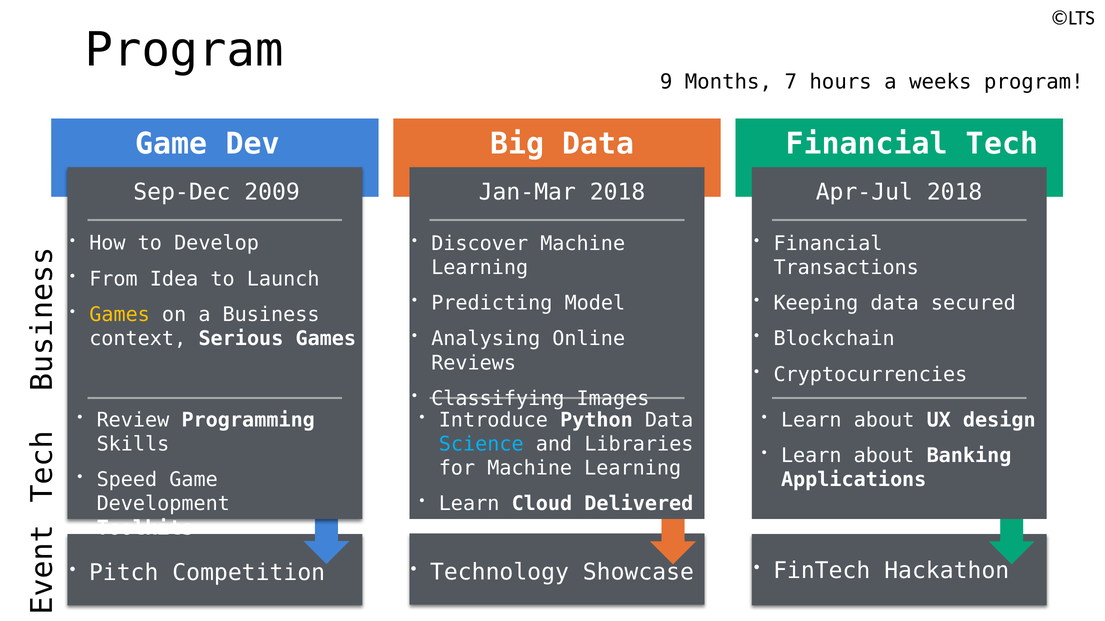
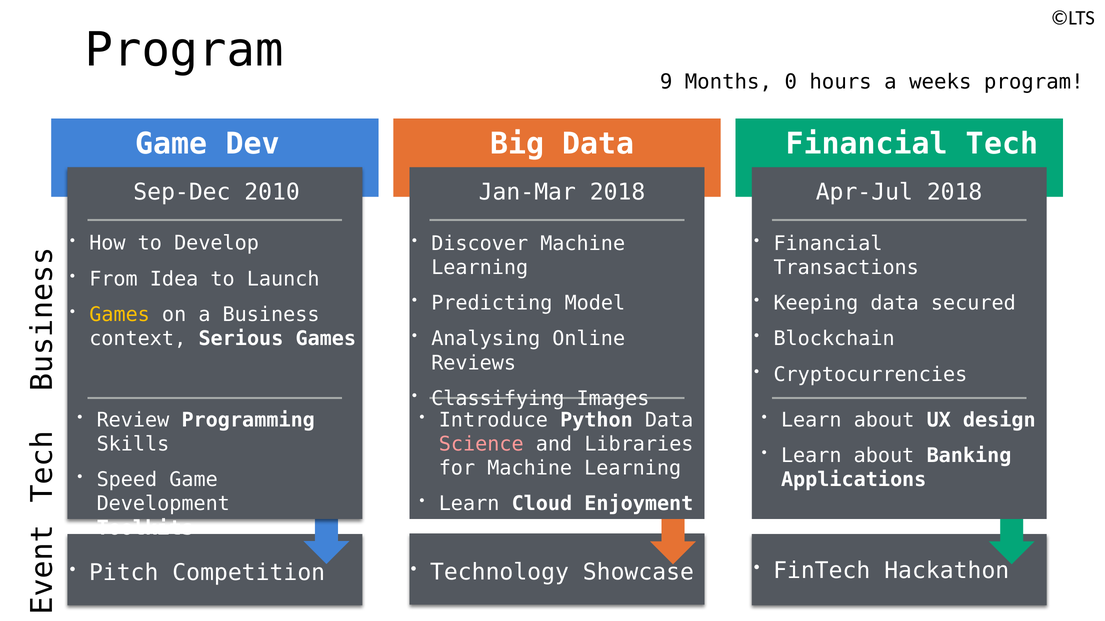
7: 7 -> 0
2009: 2009 -> 2010
Science colour: light blue -> pink
Delivered: Delivered -> Enjoyment
